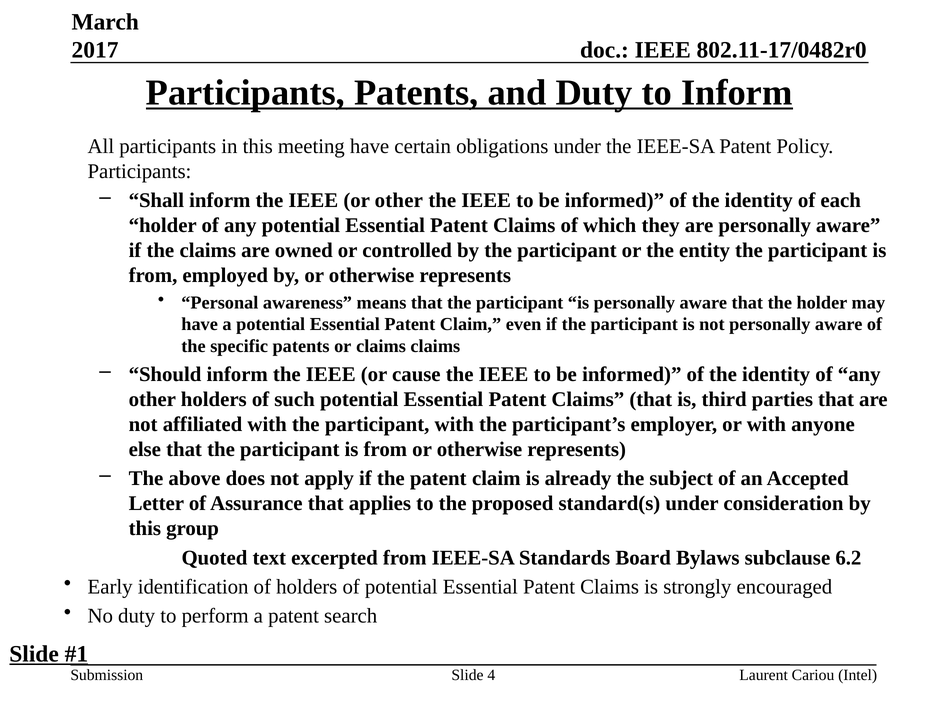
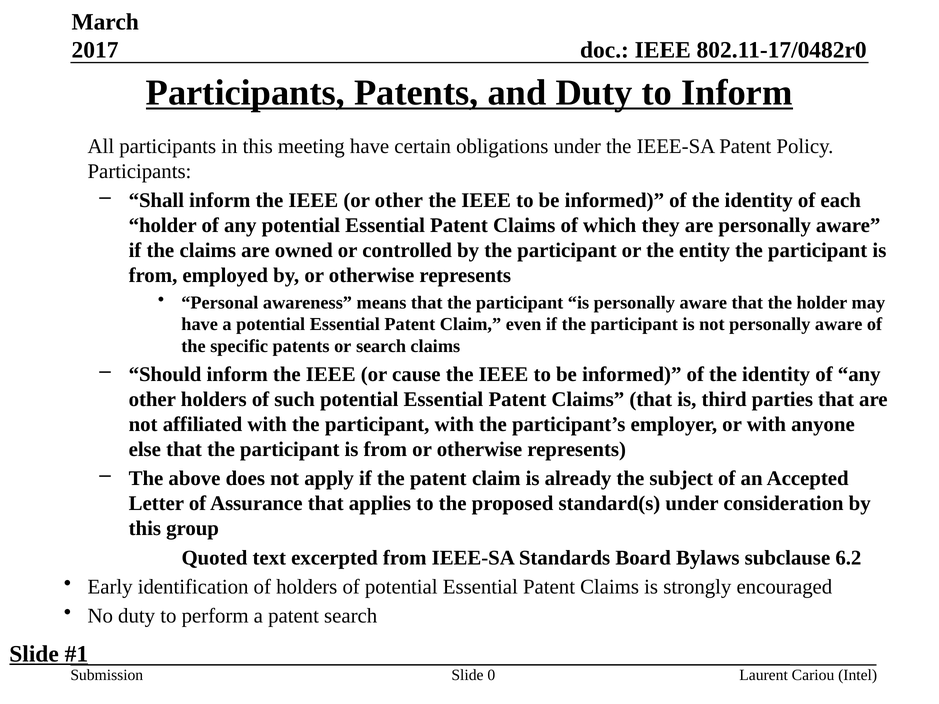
or claims: claims -> search
4: 4 -> 0
